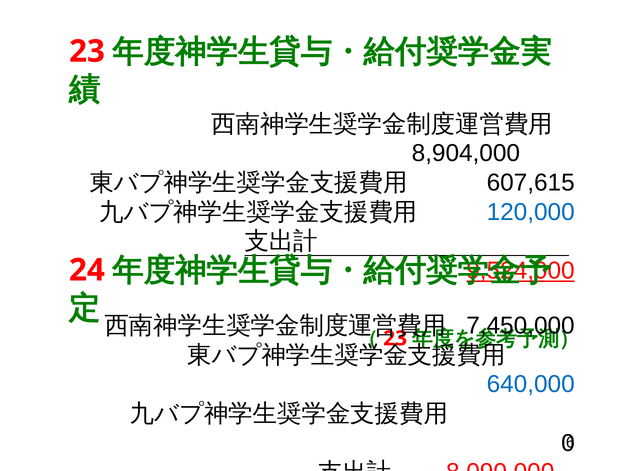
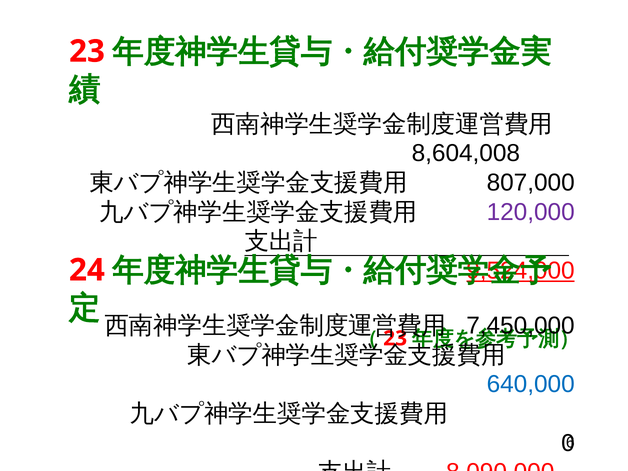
8,904,000: 8,904,000 -> 8,604,008
607,615: 607,615 -> 807,000
120,000 colour: blue -> purple
